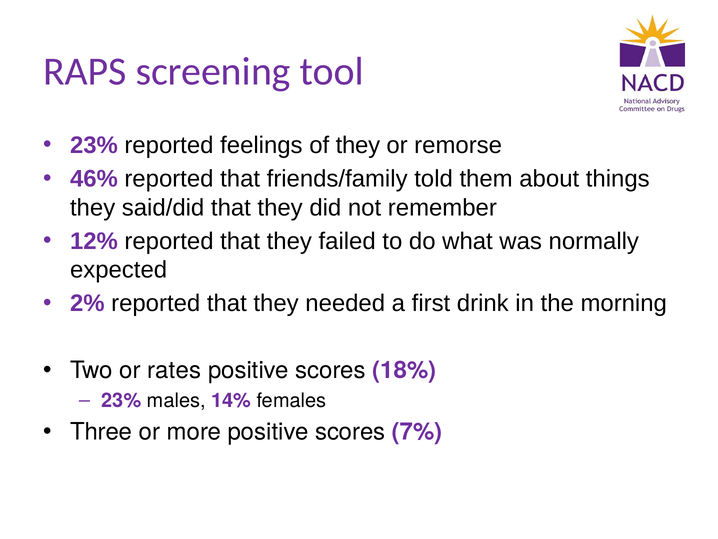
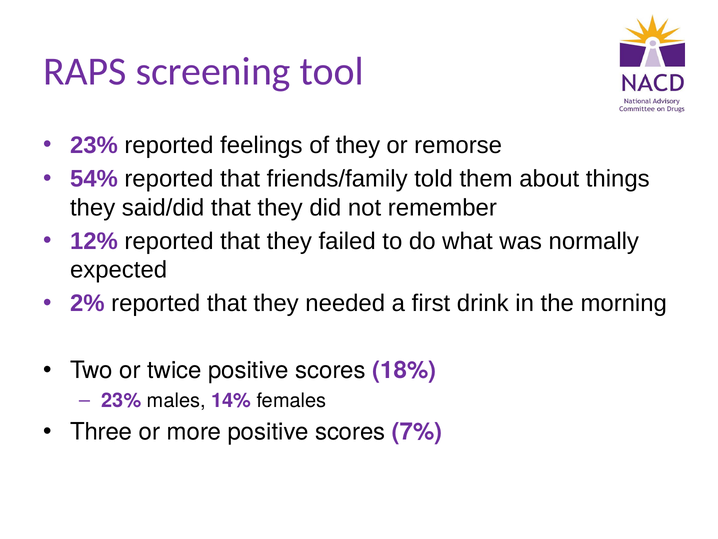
46%: 46% -> 54%
rates: rates -> twice
